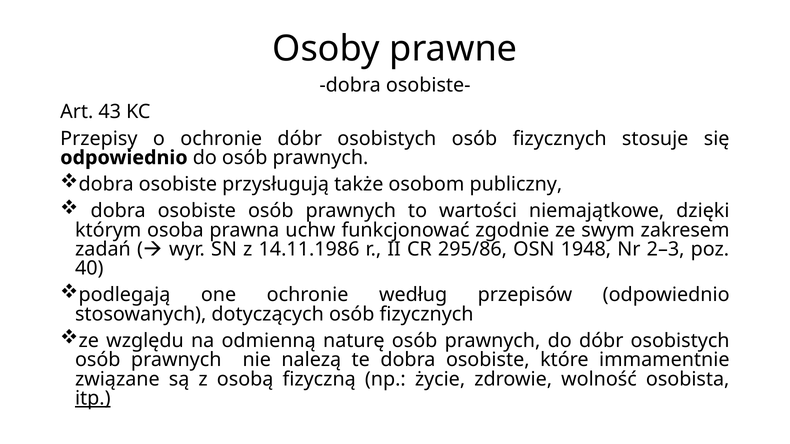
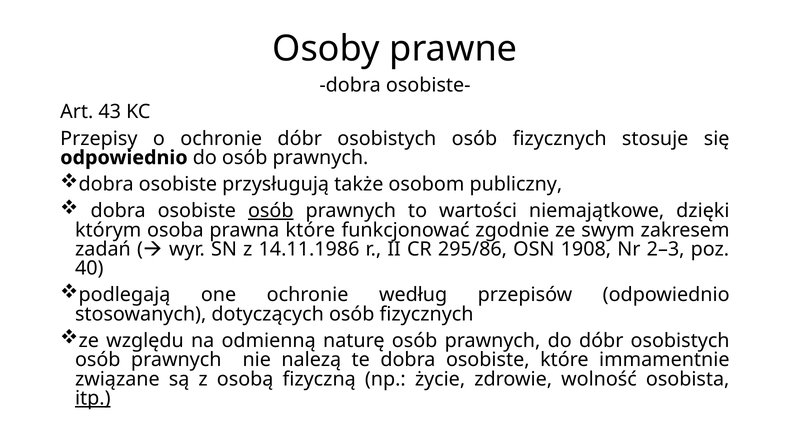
osób at (271, 211) underline: none -> present
prawna uchw: uchw -> które
1948: 1948 -> 1908
